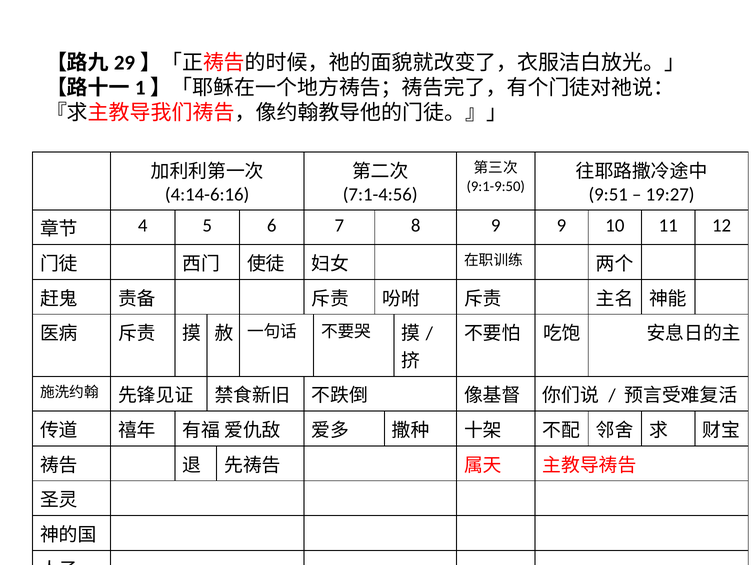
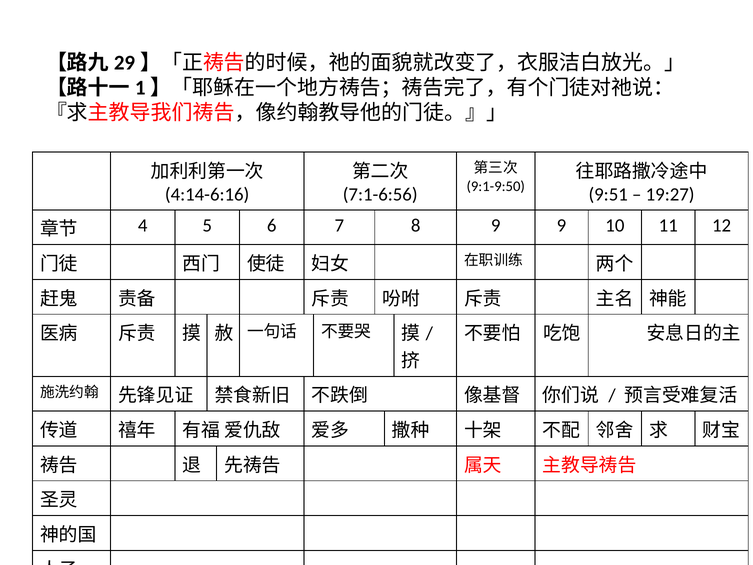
7:1-4:56: 7:1-4:56 -> 7:1-6:56
